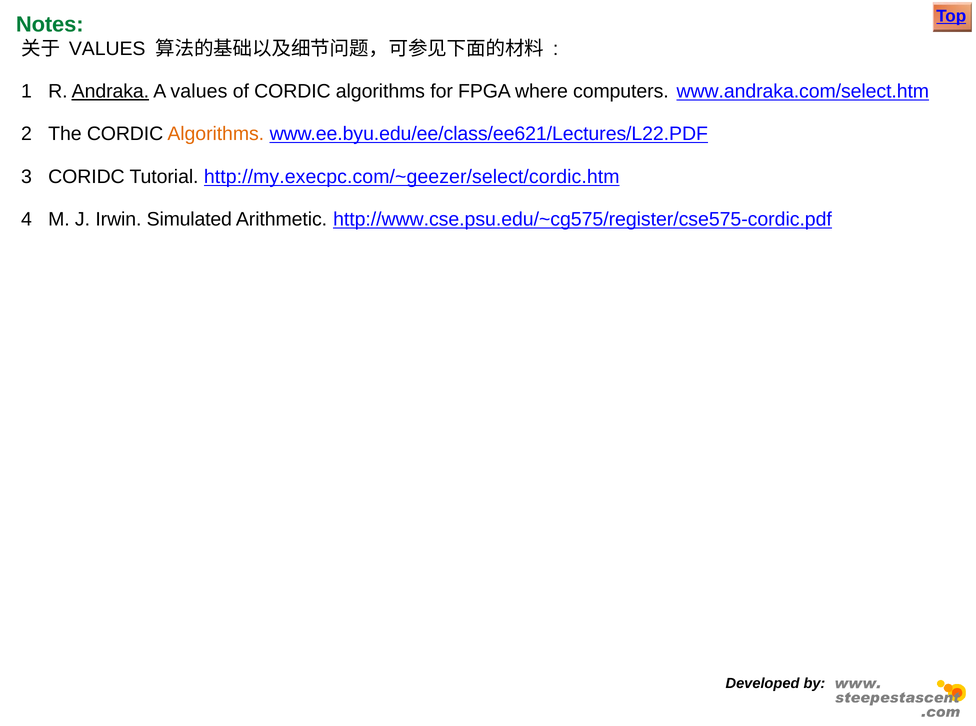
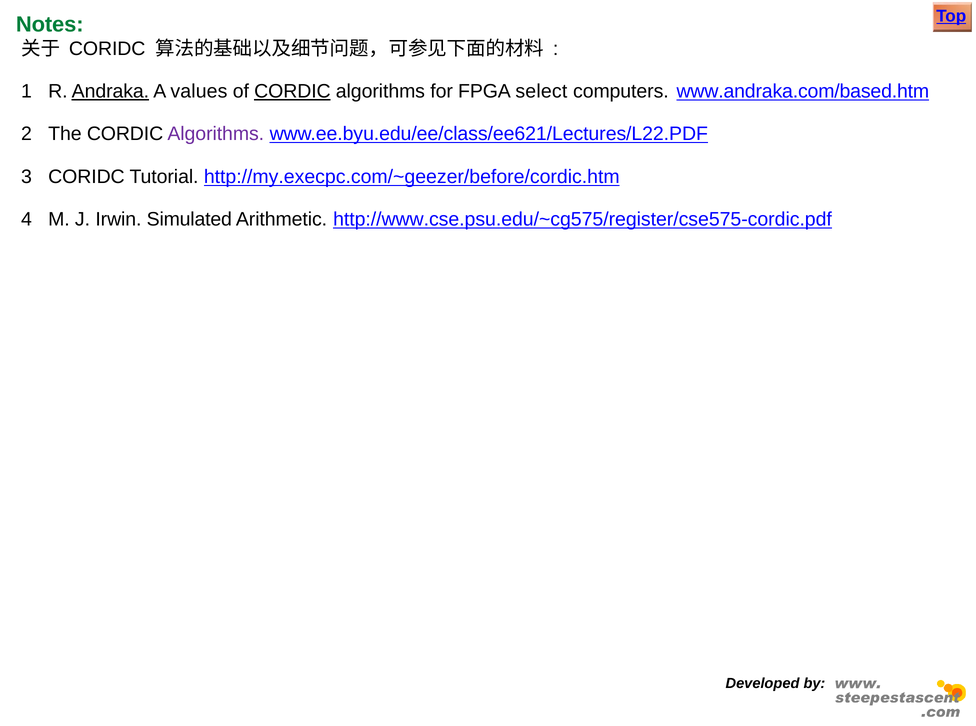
VALUES at (107, 49): VALUES -> CORIDC
CORDIC at (292, 91) underline: none -> present
where: where -> select
www.andraka.com/select.htm: www.andraka.com/select.htm -> www.andraka.com/based.htm
Algorithms at (216, 134) colour: orange -> purple
http://my.execpc.com/~geezer/select/cordic.htm: http://my.execpc.com/~geezer/select/cordic.htm -> http://my.execpc.com/~geezer/before/cordic.htm
